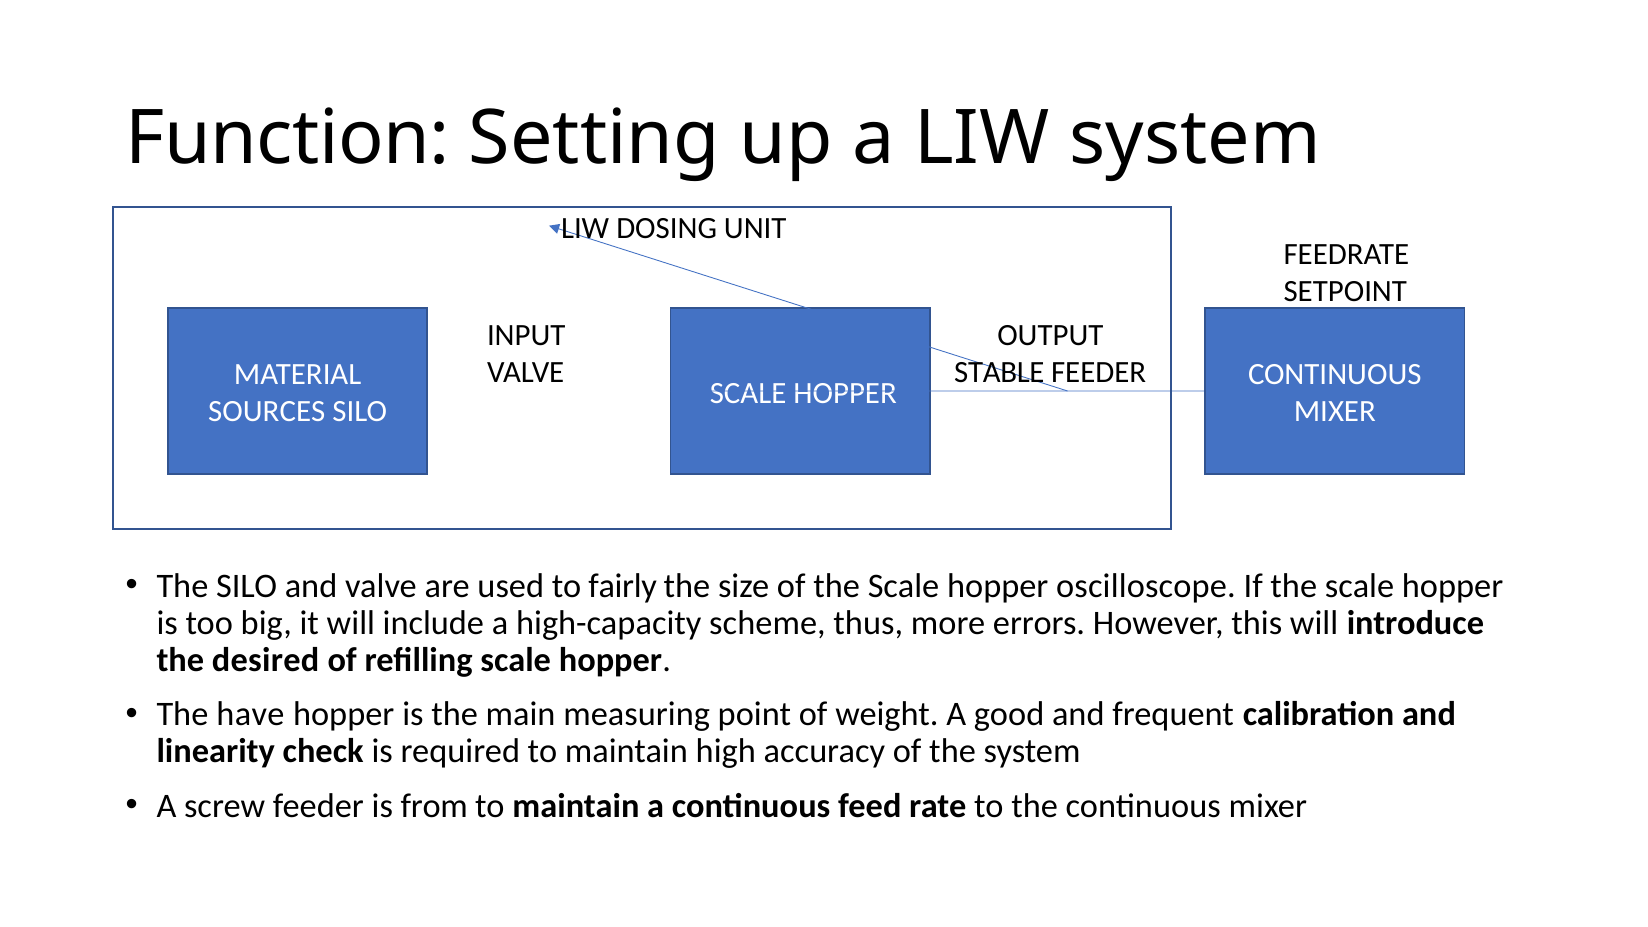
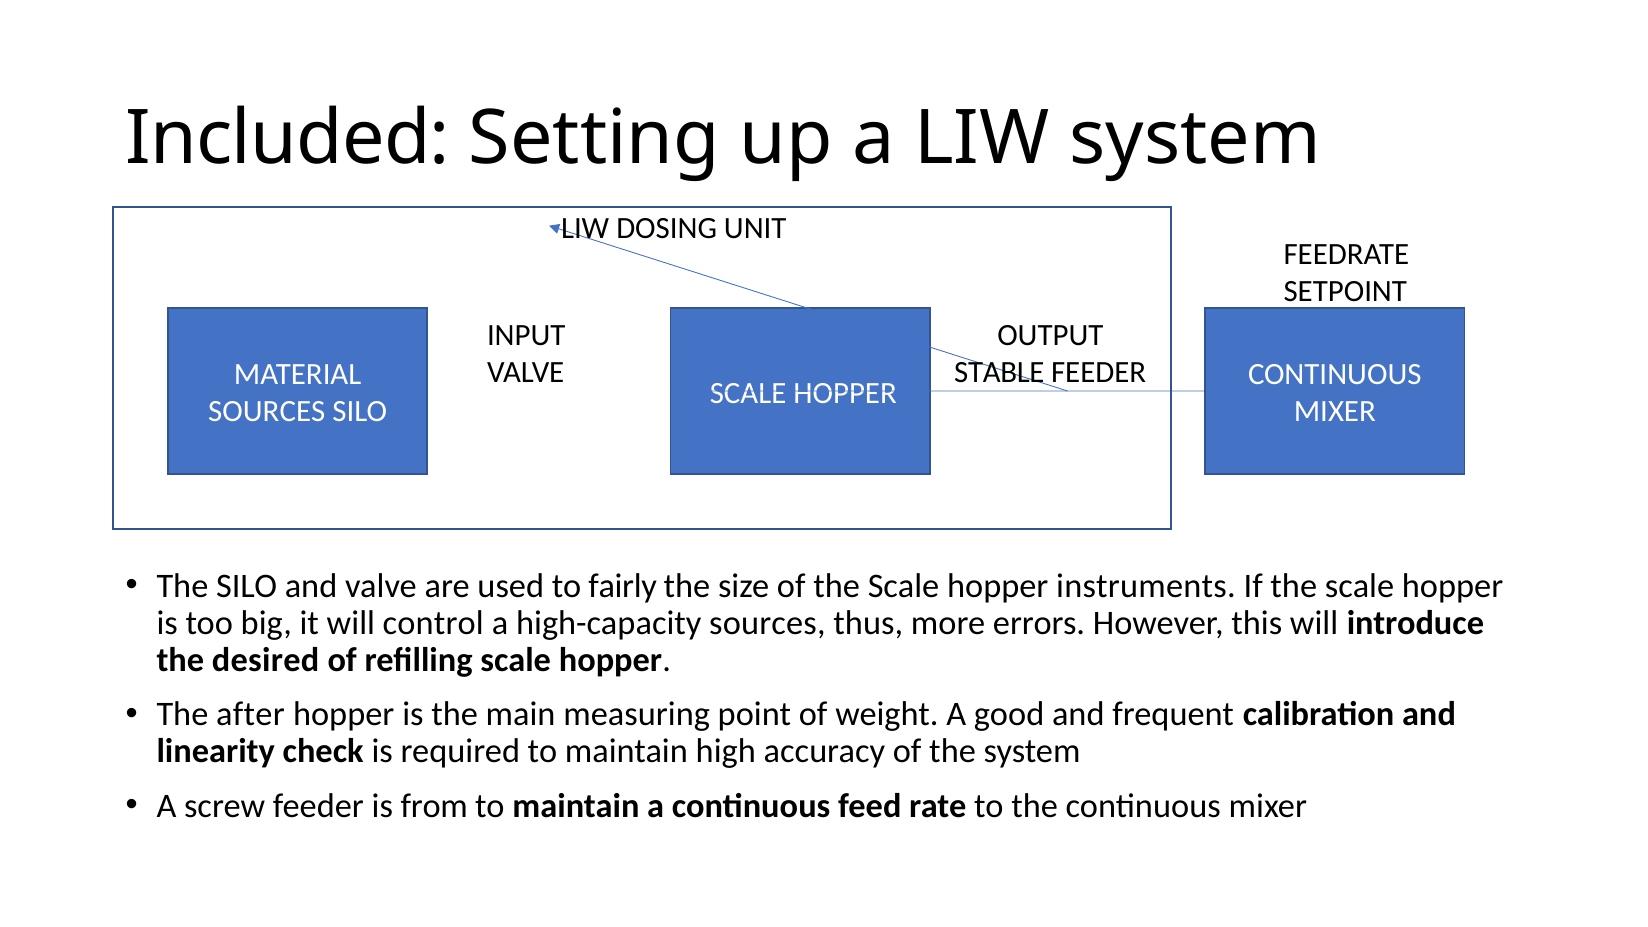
Function: Function -> Included
oscilloscope: oscilloscope -> instruments
include: include -> control
high-capacity scheme: scheme -> sources
have: have -> after
